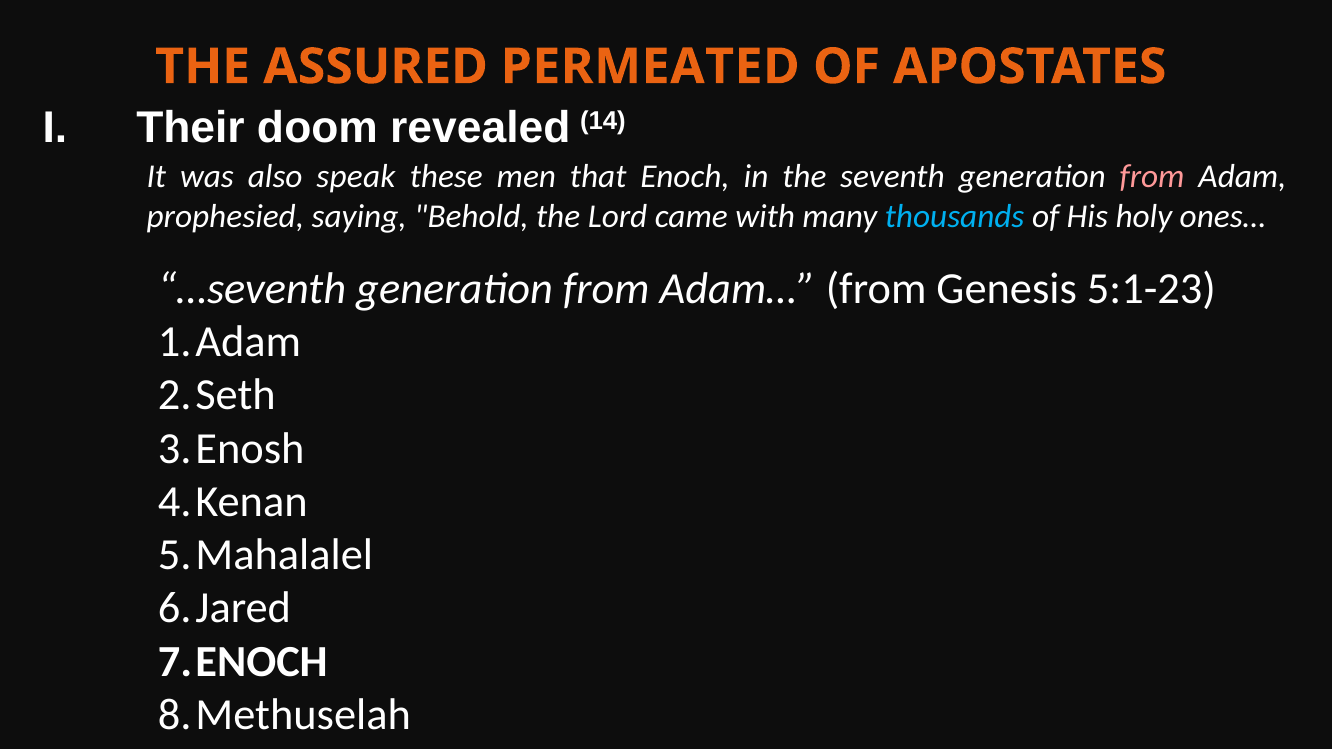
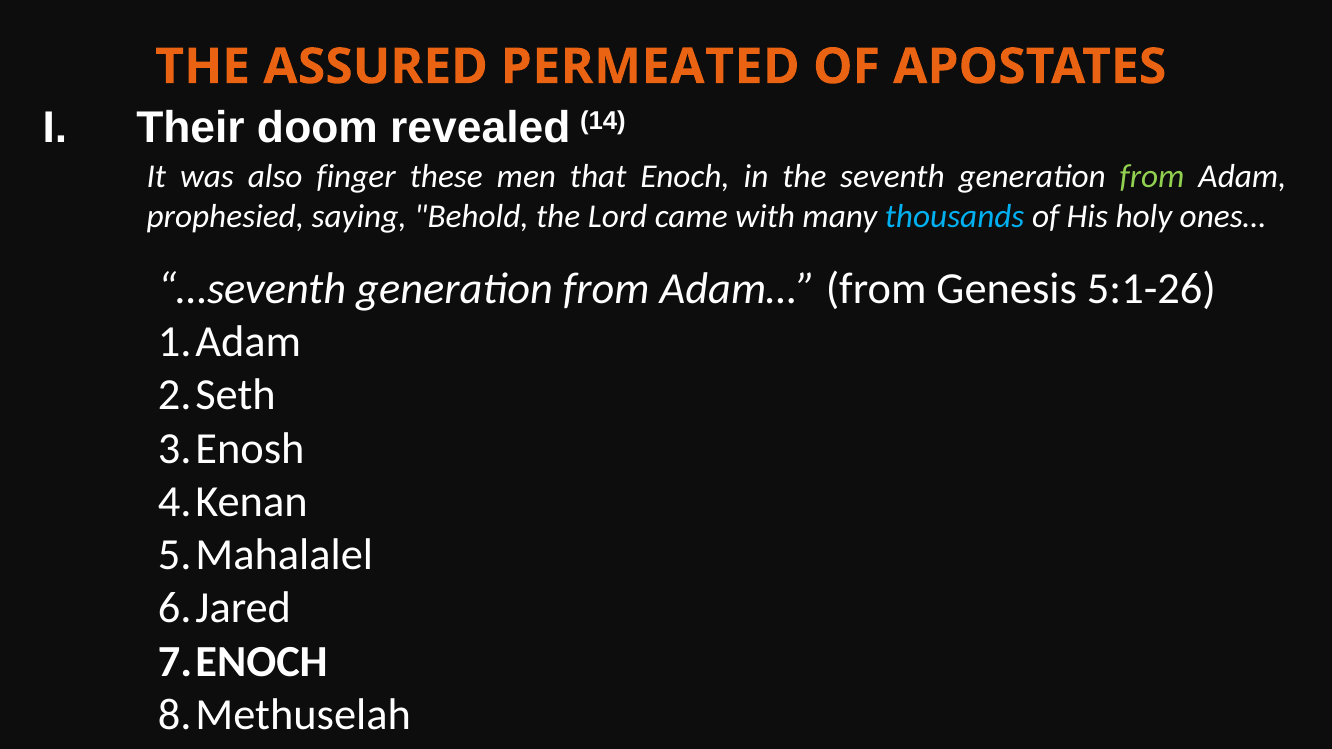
speak: speak -> finger
from at (1152, 176) colour: pink -> light green
5:1-23: 5:1-23 -> 5:1-26
